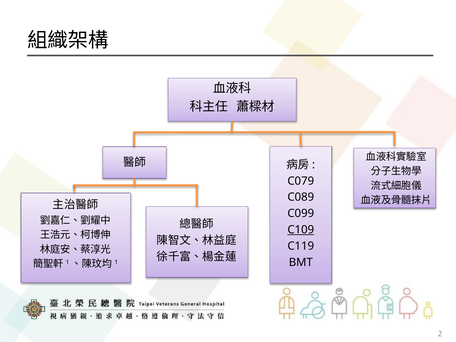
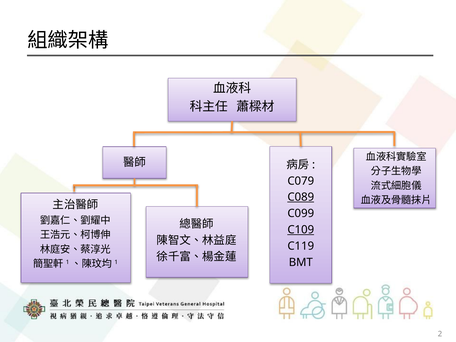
C089 underline: none -> present
